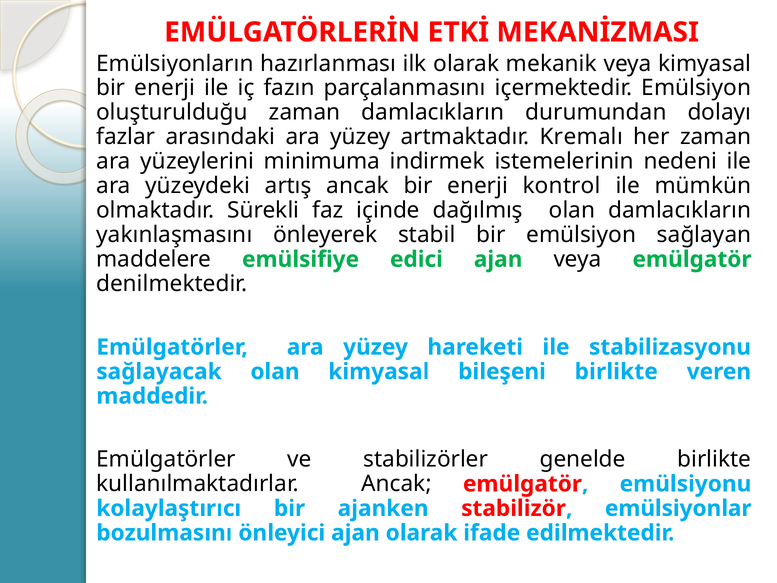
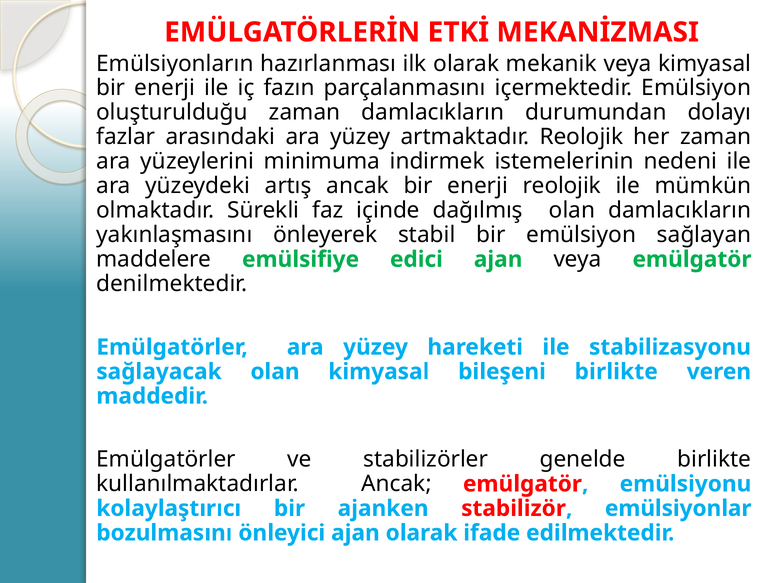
artmaktadır Kremalı: Kremalı -> Reolojik
enerji kontrol: kontrol -> reolojik
